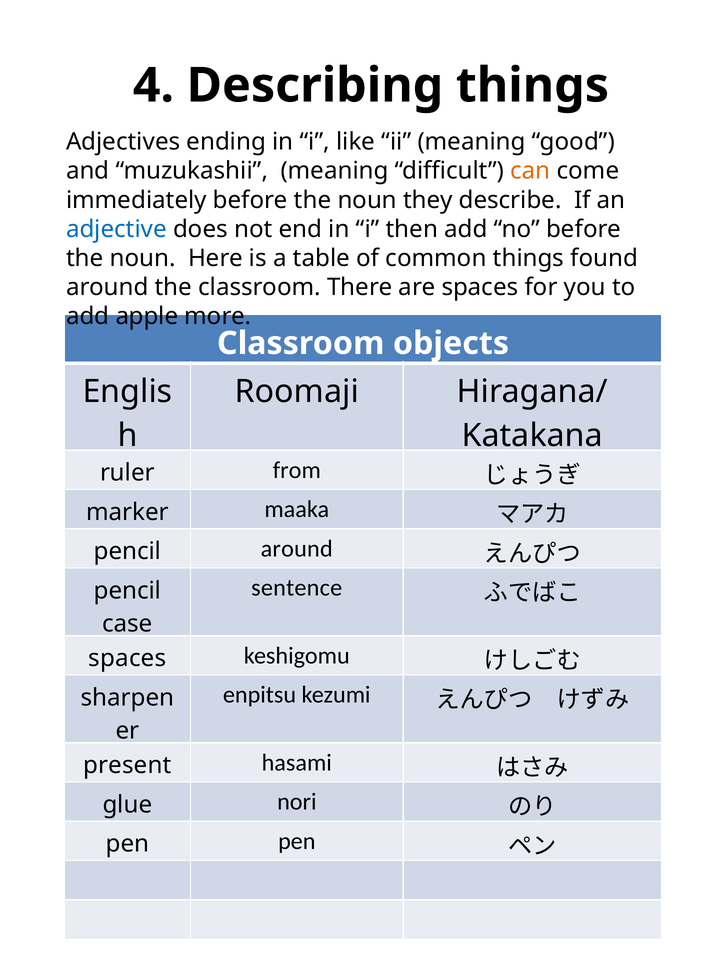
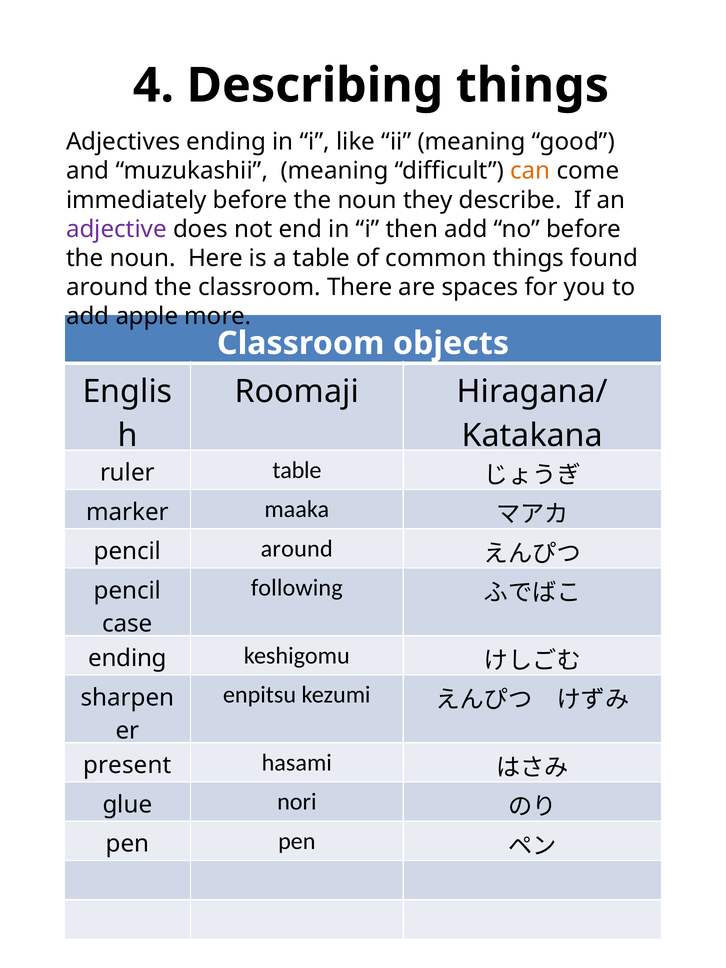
adjective colour: blue -> purple
ruler from: from -> table
sentence: sentence -> following
spaces at (127, 658): spaces -> ending
